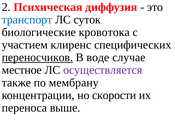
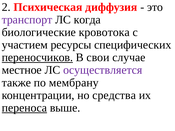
транспорт colour: blue -> purple
суток: суток -> когда
клиренс: клиренс -> ресурсы
воде: воде -> свои
скорости: скорости -> средства
переноса underline: none -> present
